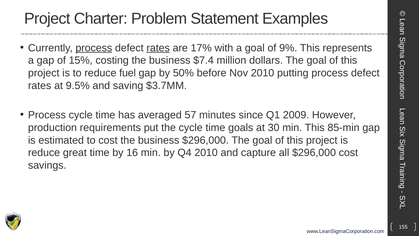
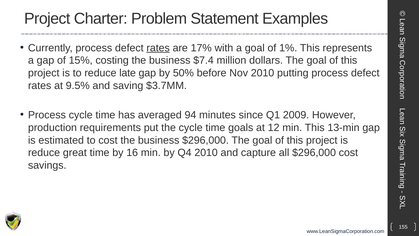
process at (94, 48) underline: present -> none
9%: 9% -> 1%
fuel: fuel -> late
57: 57 -> 94
30: 30 -> 12
85-min: 85-min -> 13-min
